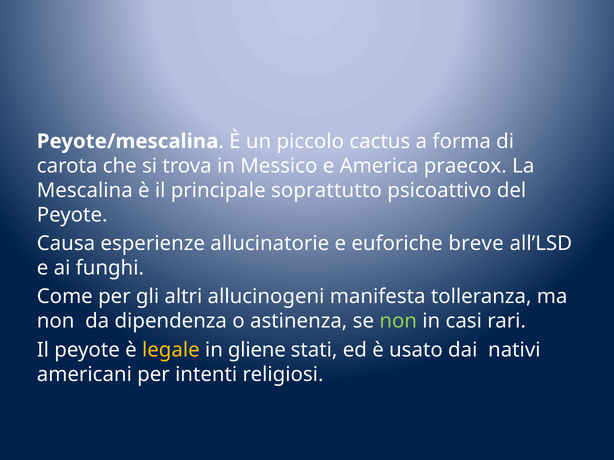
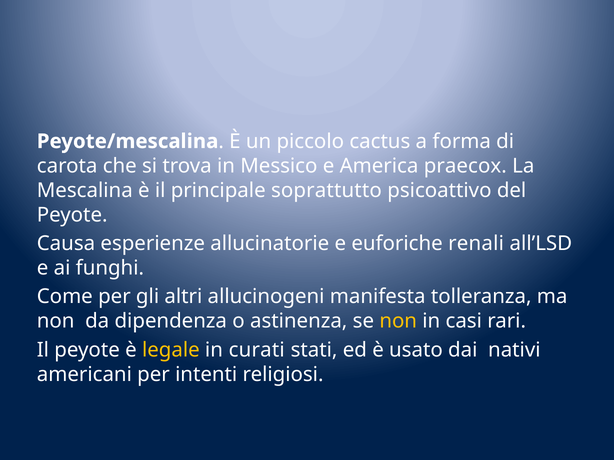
breve: breve -> renali
non at (398, 322) colour: light green -> yellow
gliene: gliene -> curati
